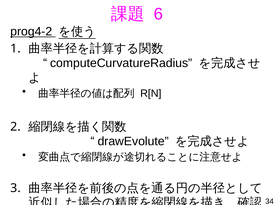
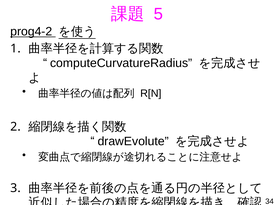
6: 6 -> 5
